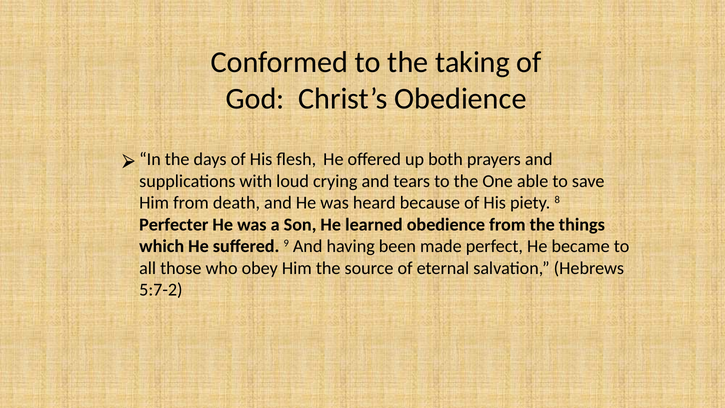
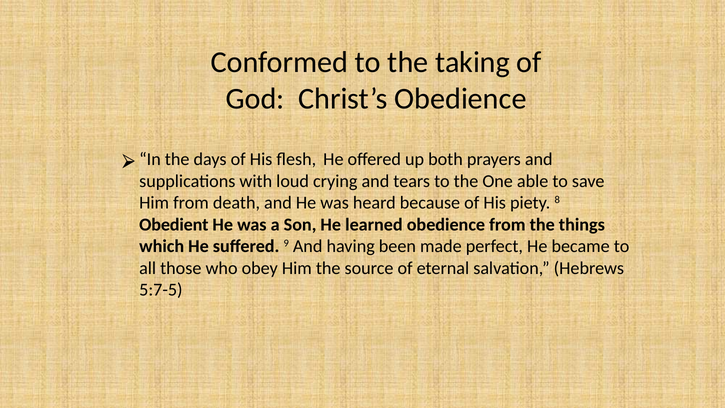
Perfecter: Perfecter -> Obedient
5:7-2: 5:7-2 -> 5:7-5
